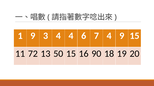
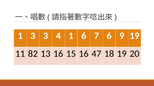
1 9: 9 -> 3
4 4: 4 -> 1
7 4: 4 -> 6
9 15: 15 -> 19
72: 72 -> 82
13 50: 50 -> 16
90: 90 -> 47
